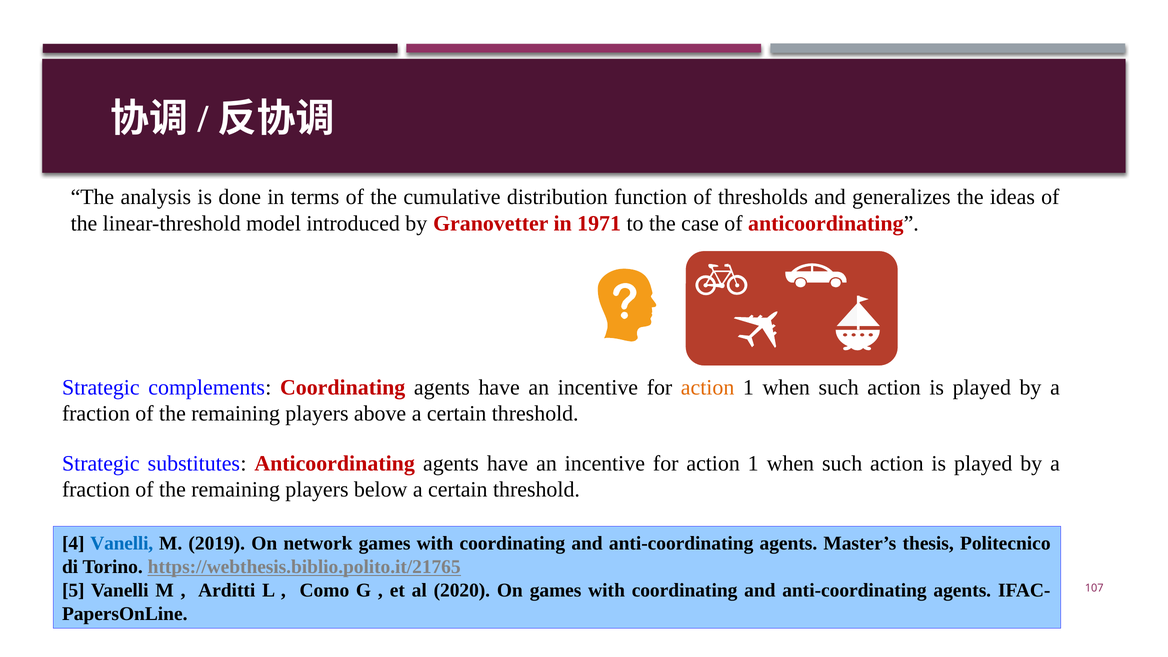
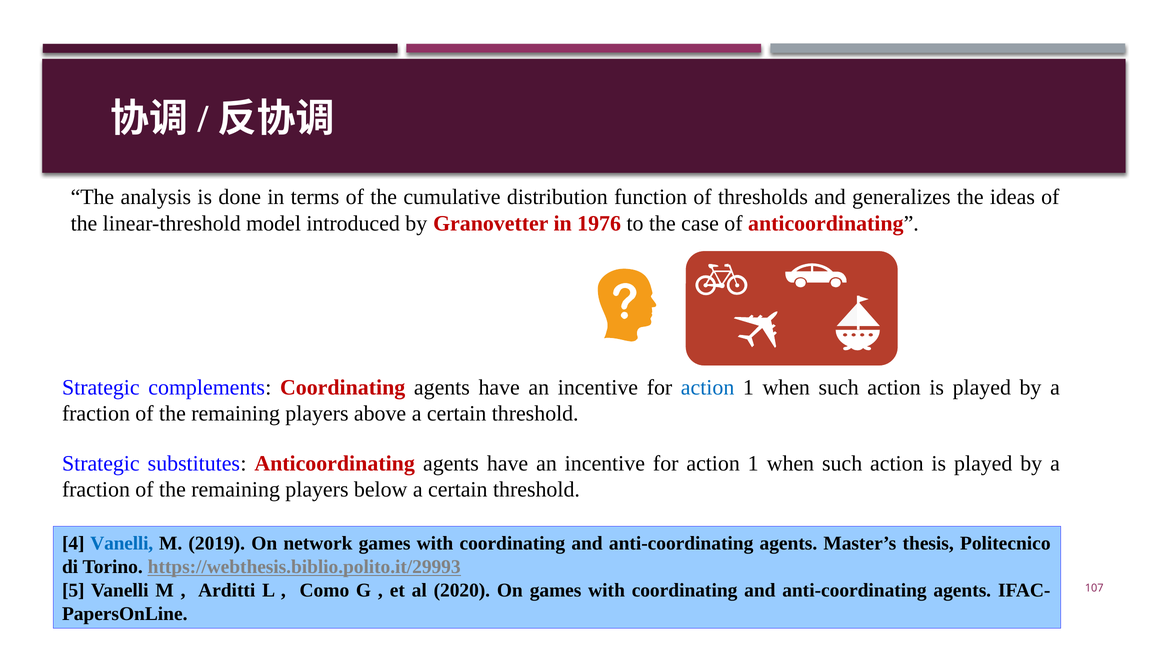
1971: 1971 -> 1976
action at (708, 387) colour: orange -> blue
https://webthesis.biblio.polito.it/21765: https://webthesis.biblio.polito.it/21765 -> https://webthesis.biblio.polito.it/29993
